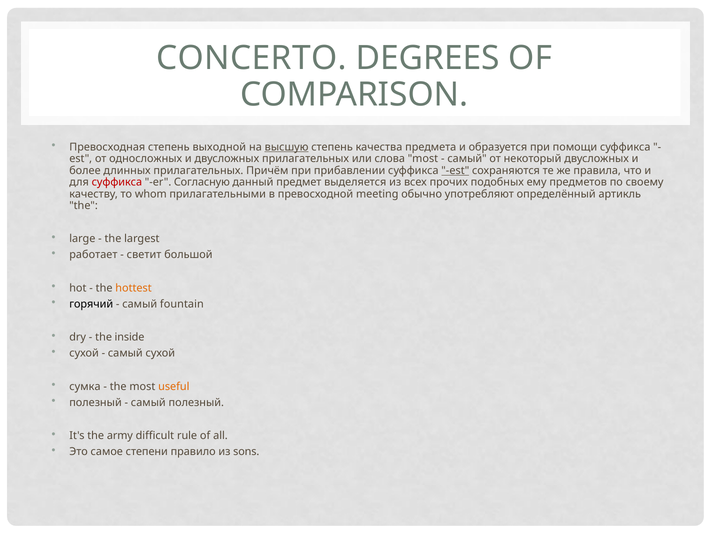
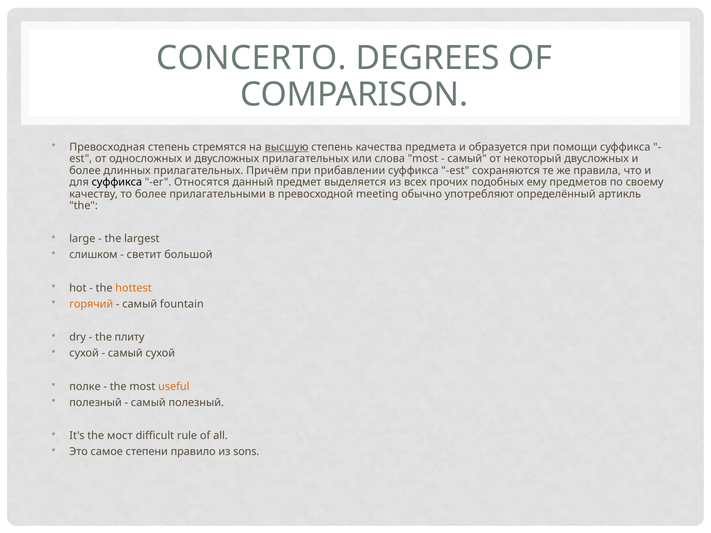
выходной: выходной -> стремятся
est at (455, 171) underline: present -> none
суффикса at (117, 182) colour: red -> black
Согласную: Согласную -> Относятся
то whom: whom -> более
работает: работает -> слишком
горячий colour: black -> orange
inside: inside -> плиту
сумка: сумка -> полке
army: army -> мост
